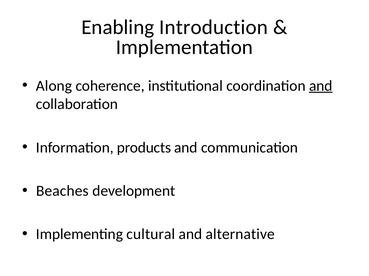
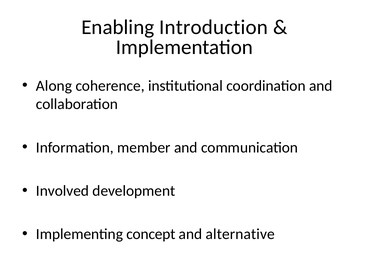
and at (321, 86) underline: present -> none
products: products -> member
Beaches: Beaches -> Involved
cultural: cultural -> concept
